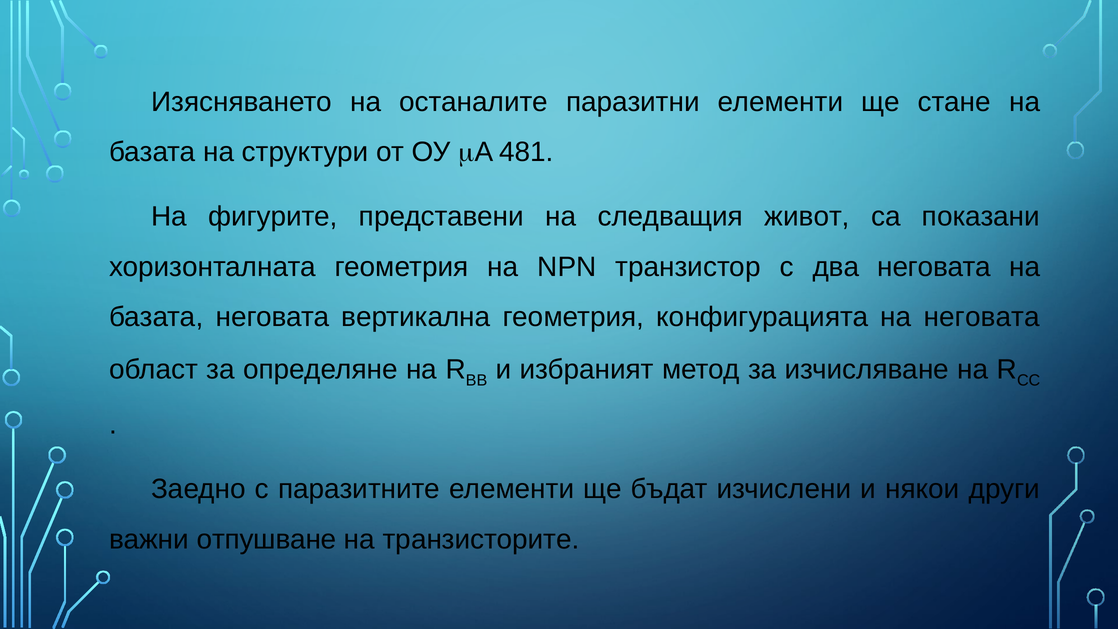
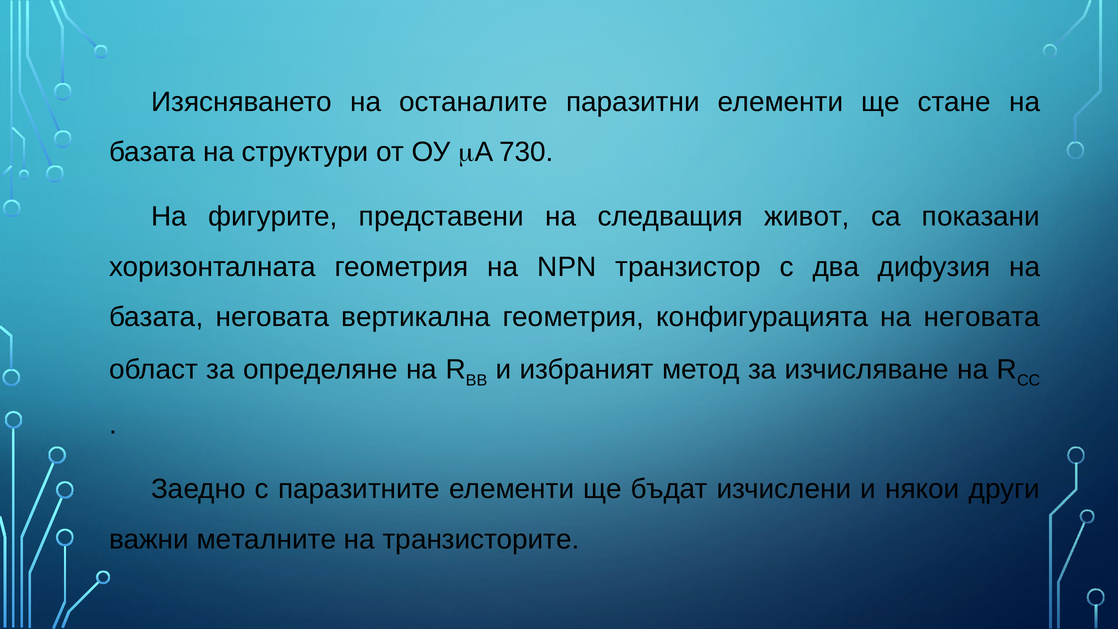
481: 481 -> 730
два неговата: неговата -> дифузия
отпушване: отпушване -> металните
